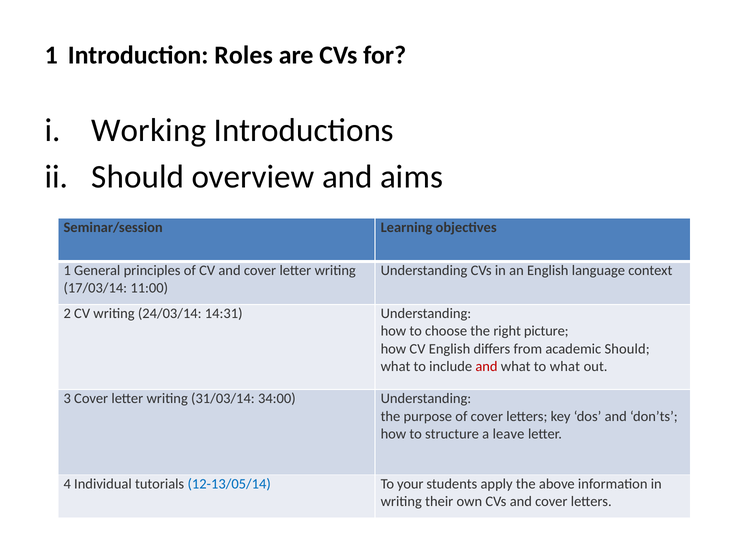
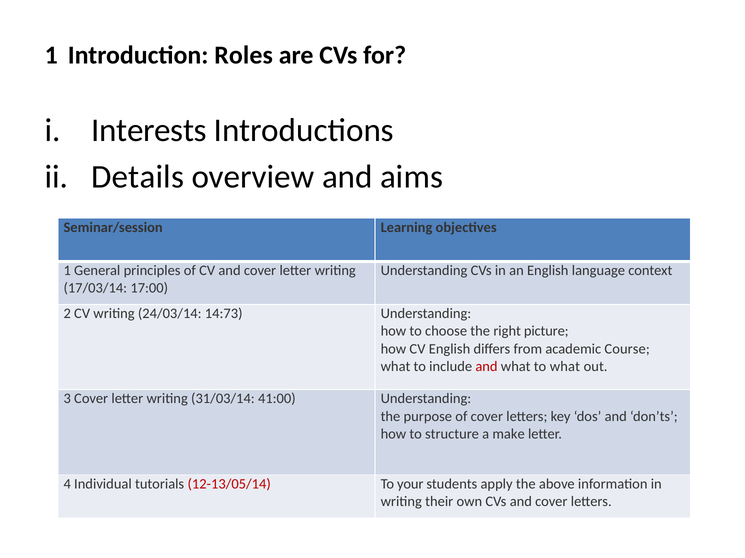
Working: Working -> Interests
Should at (138, 177): Should -> Details
11:00: 11:00 -> 17:00
14:31: 14:31 -> 14:73
academic Should: Should -> Course
34:00: 34:00 -> 41:00
leave: leave -> make
12-13/05/14 colour: blue -> red
